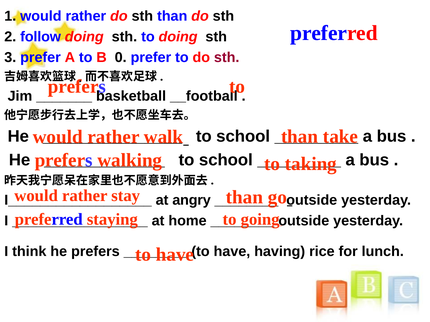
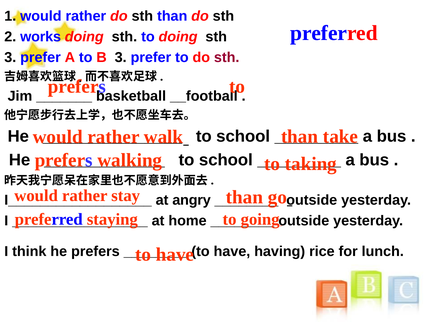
follow: follow -> works
B 0: 0 -> 3
